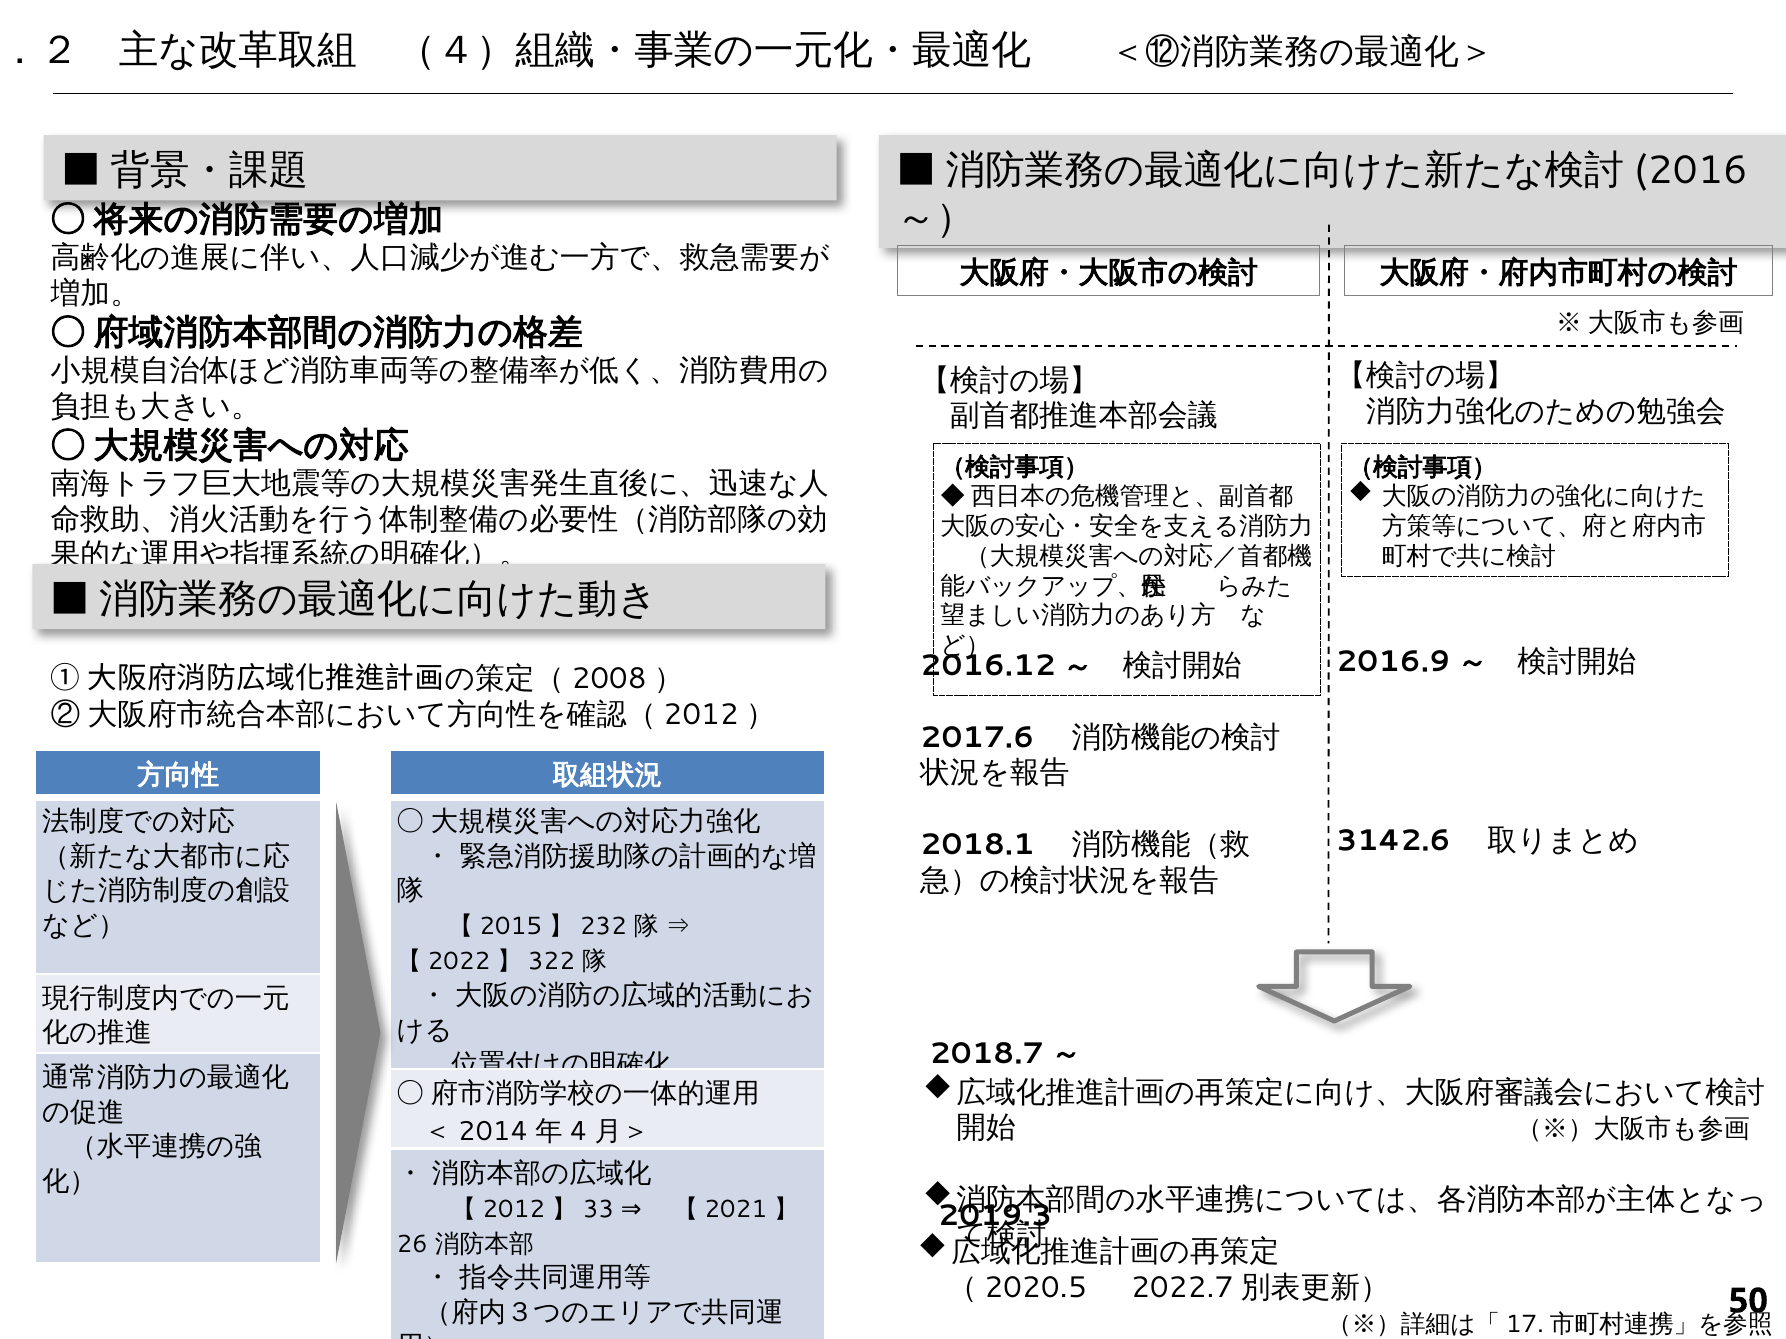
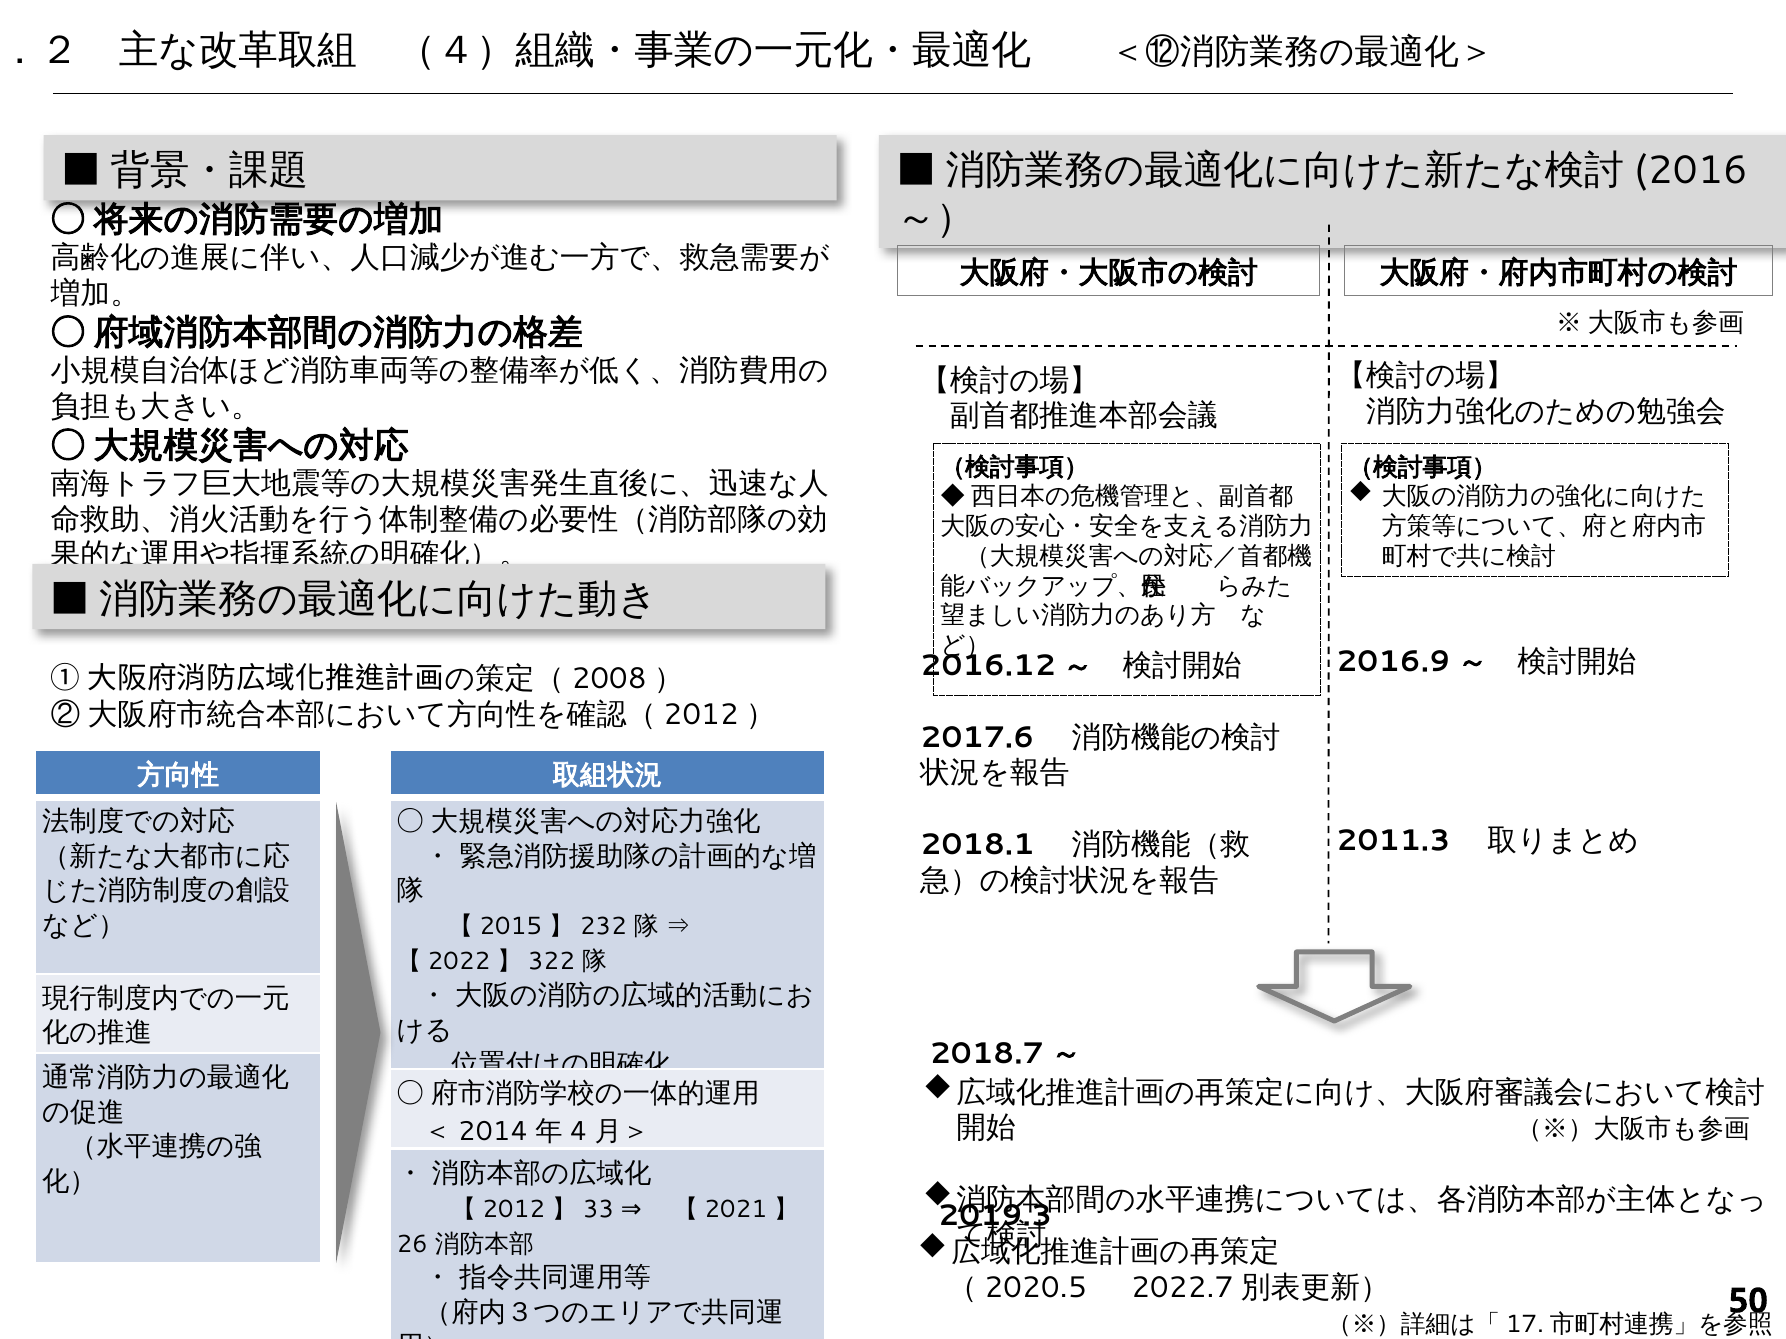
3142.6: 3142.6 -> 2011.3
